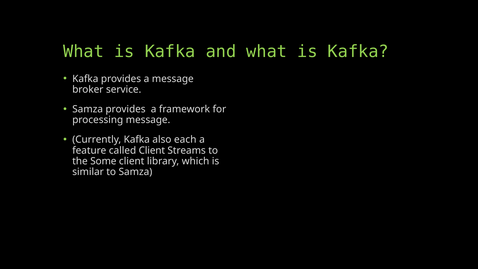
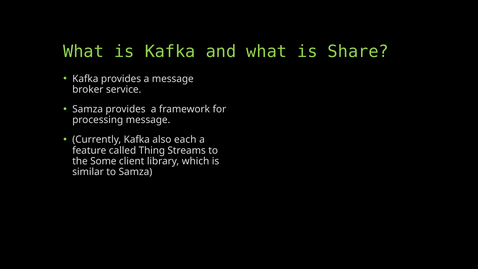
and what is Kafka: Kafka -> Share
called Client: Client -> Thing
